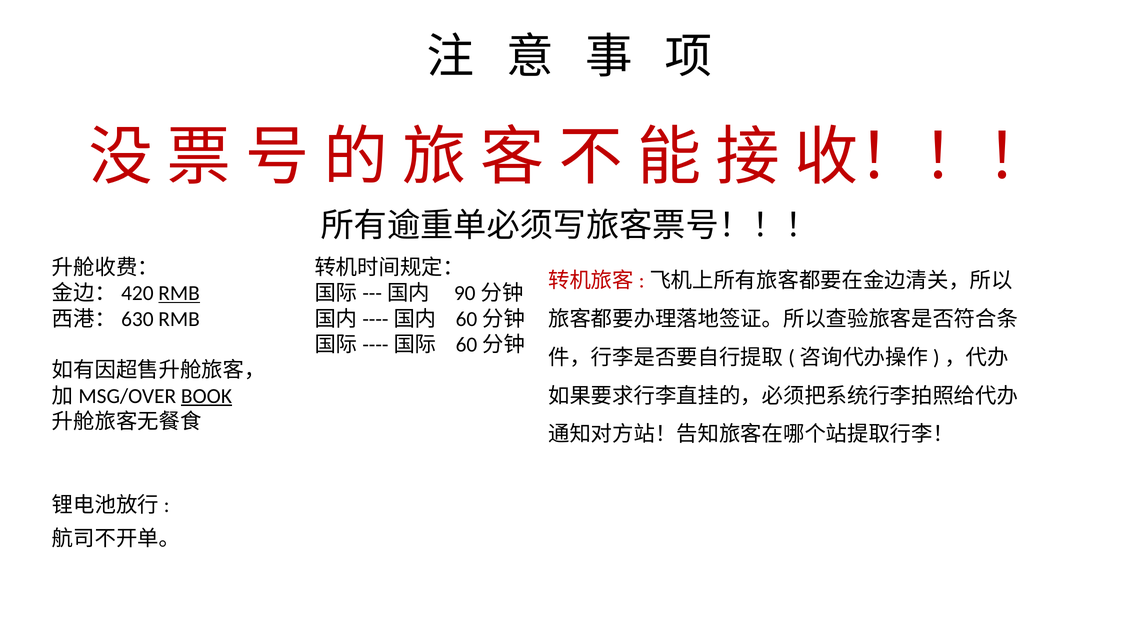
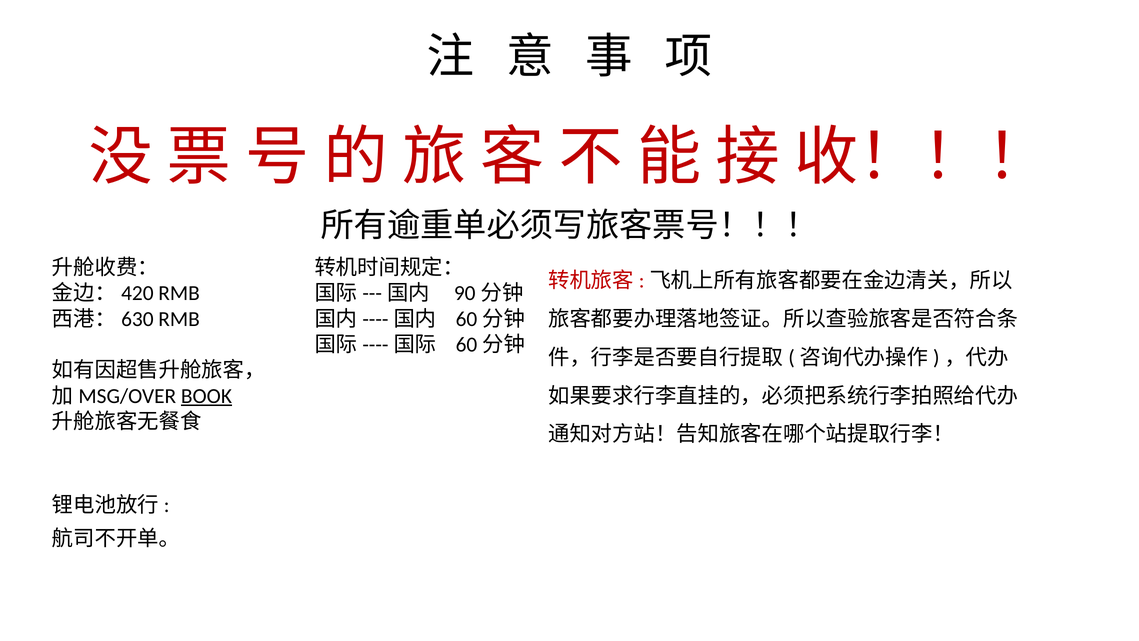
RMB at (179, 293) underline: present -> none
